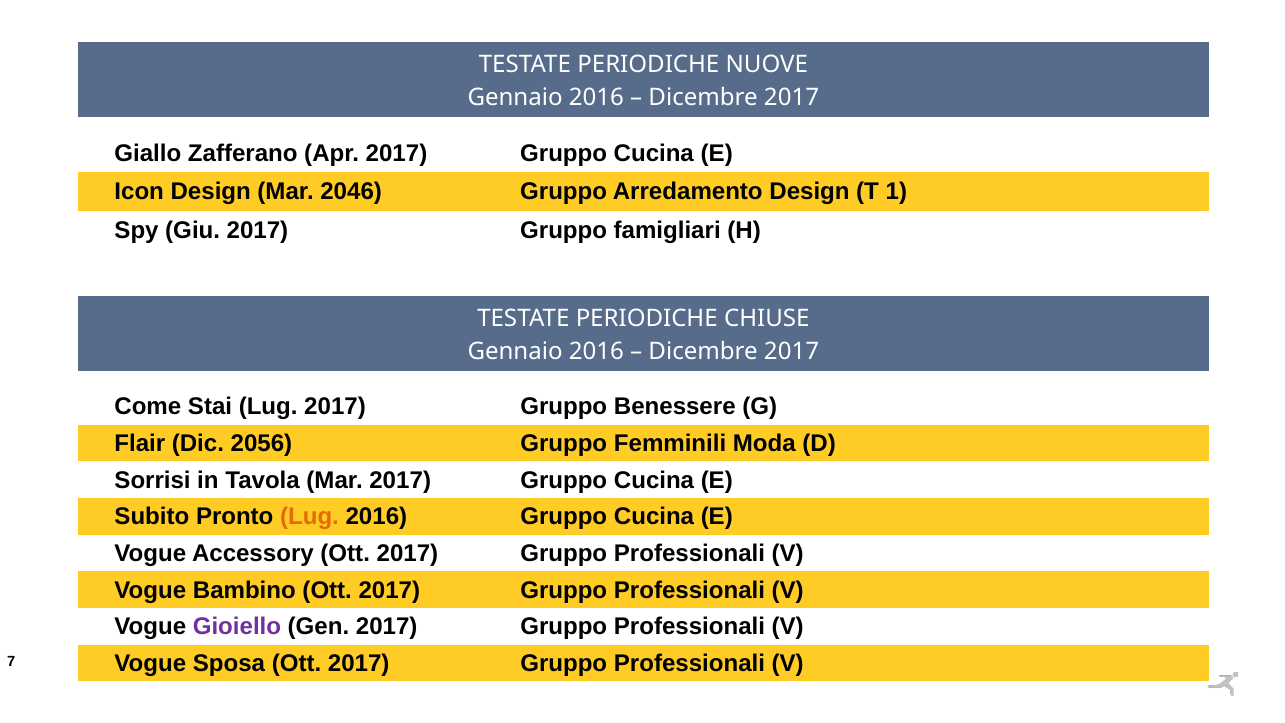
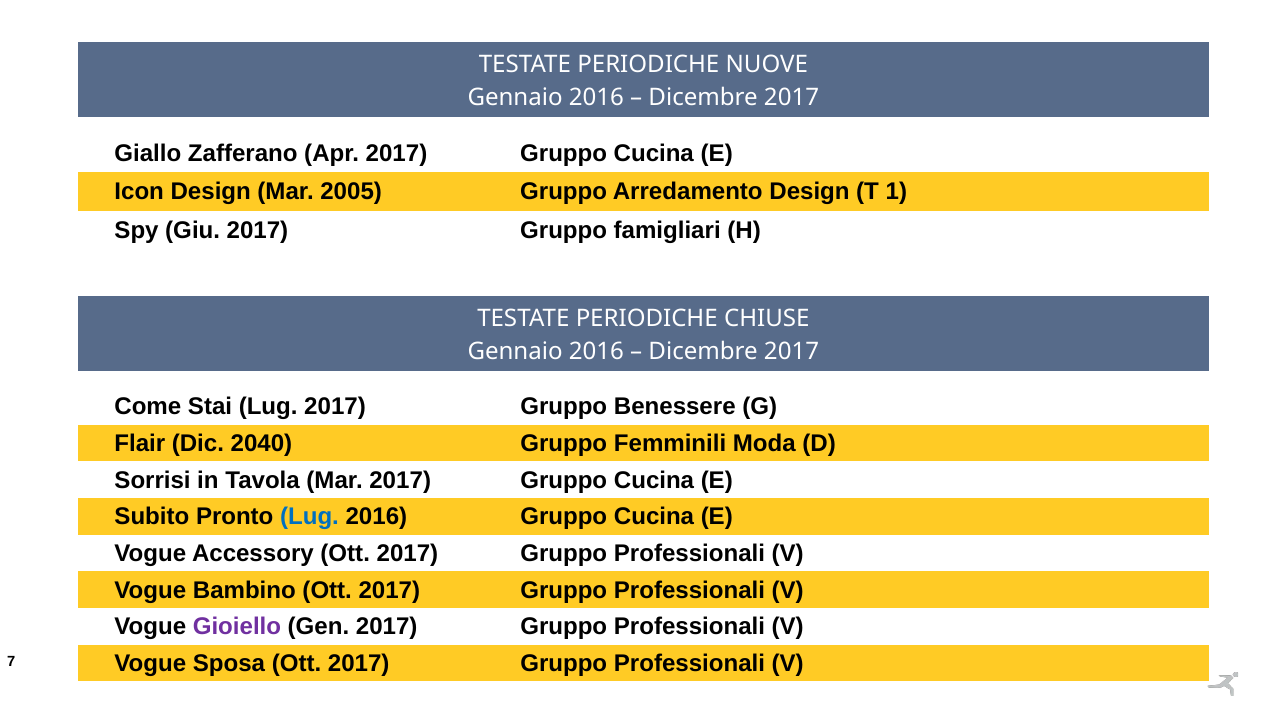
2046: 2046 -> 2005
2056: 2056 -> 2040
Lug at (310, 517) colour: orange -> blue
